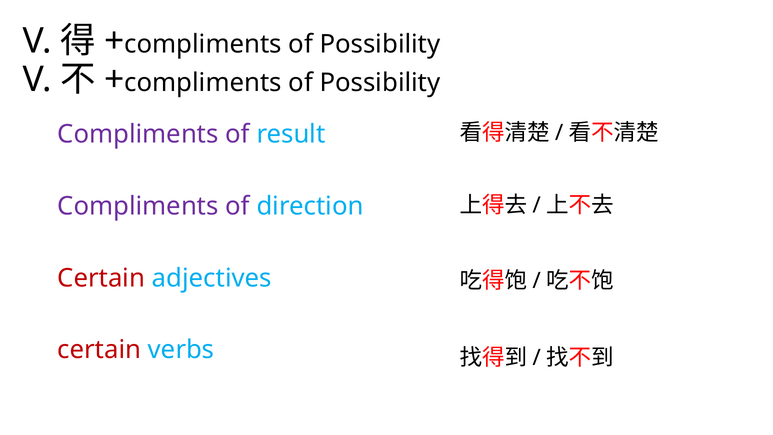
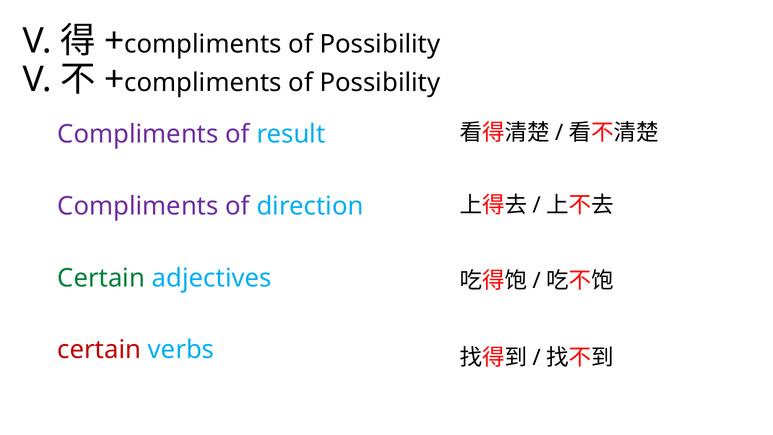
Certain at (101, 278) colour: red -> green
